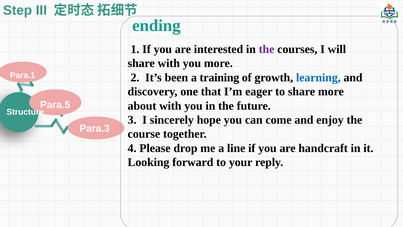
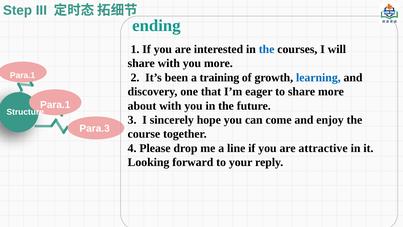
the at (267, 49) colour: purple -> blue
Para.5 at (55, 105): Para.5 -> Para.1
handcraft: handcraft -> attractive
